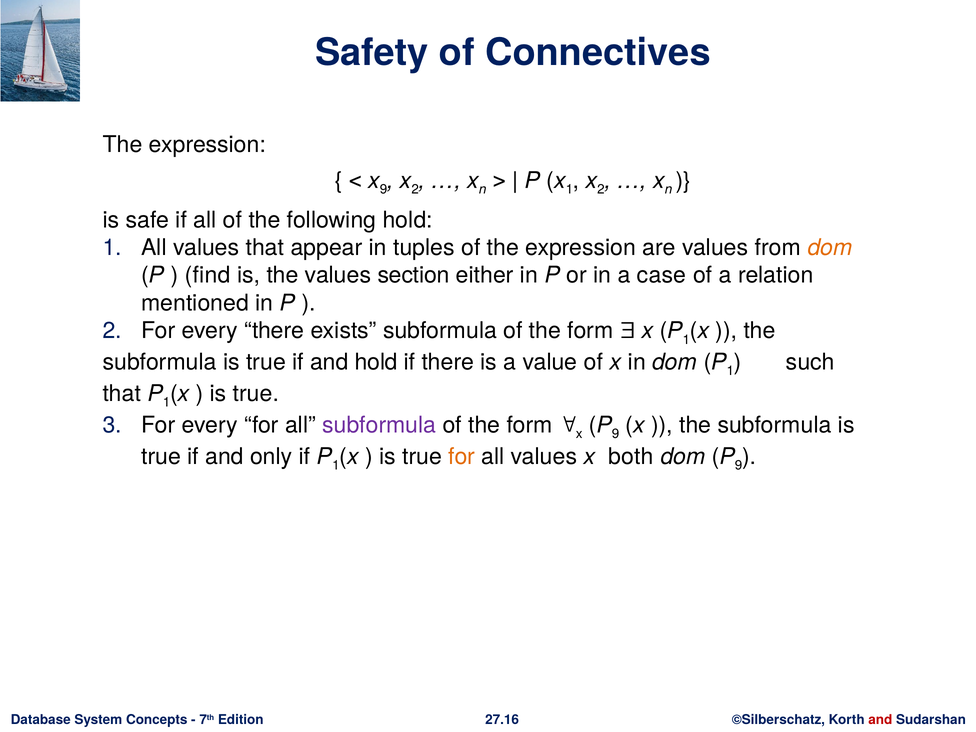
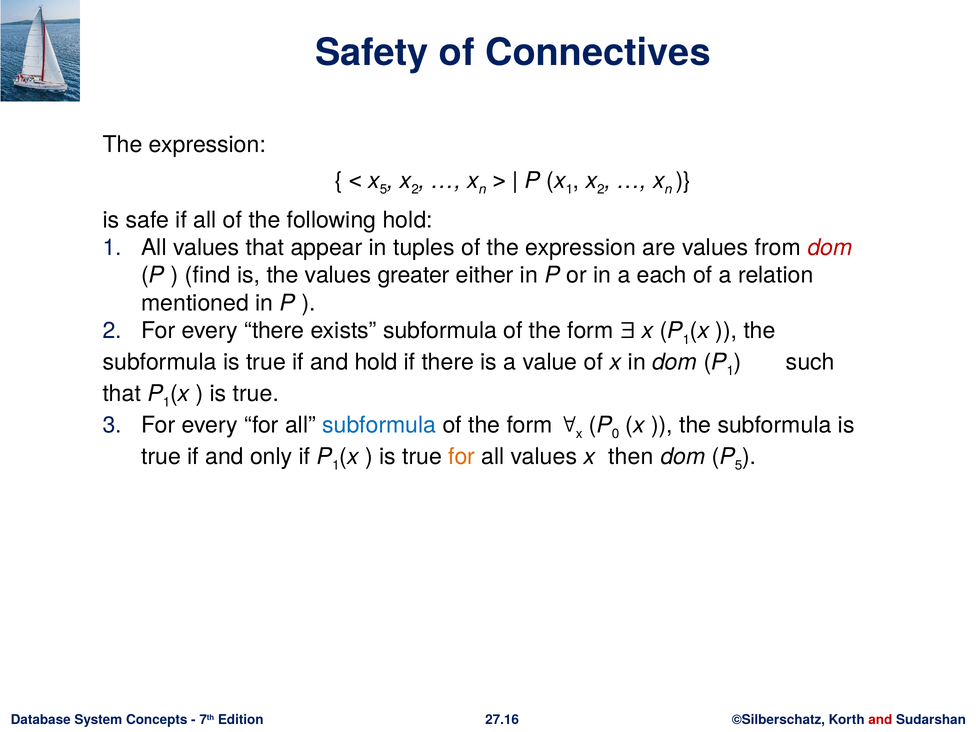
x 9: 9 -> 5
dom at (830, 248) colour: orange -> red
section: section -> greater
case: case -> each
subformula at (379, 425) colour: purple -> blue
x P 9: 9 -> 0
both: both -> then
dom P 9: 9 -> 5
